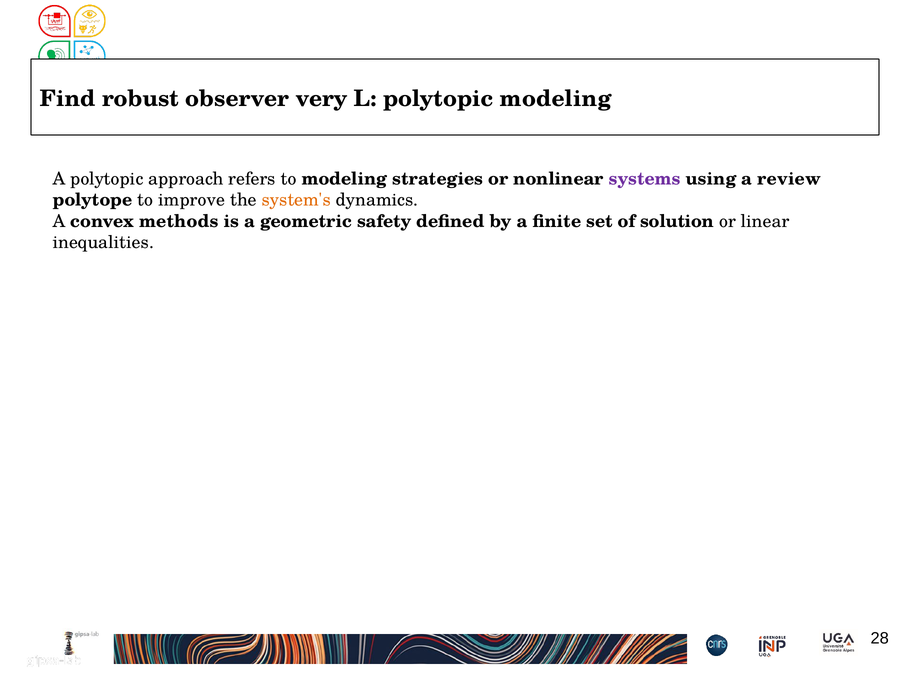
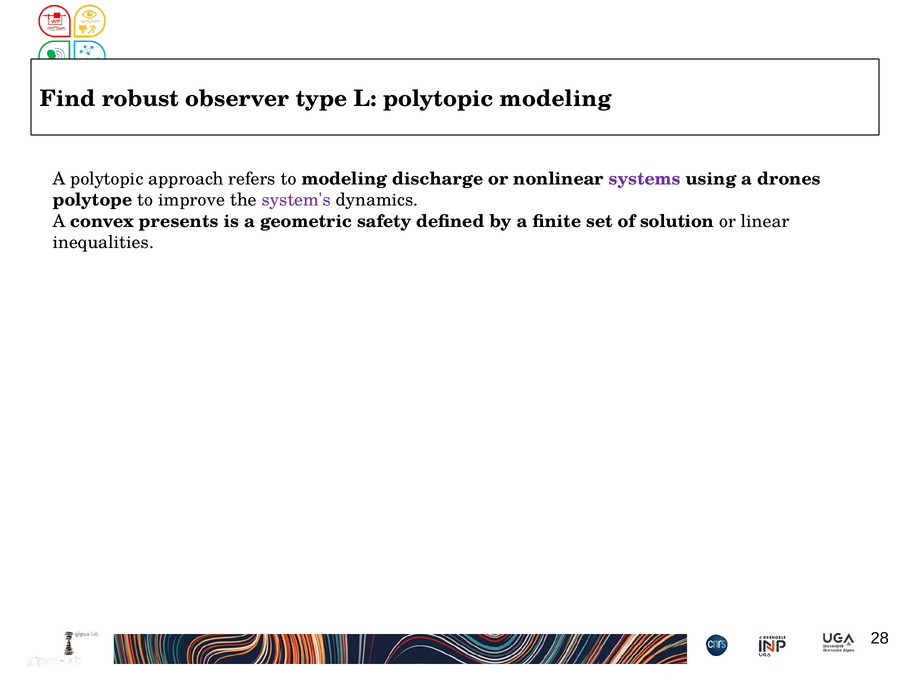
very: very -> type
strategies: strategies -> discharge
review: review -> drones
system's colour: orange -> purple
methods: methods -> presents
